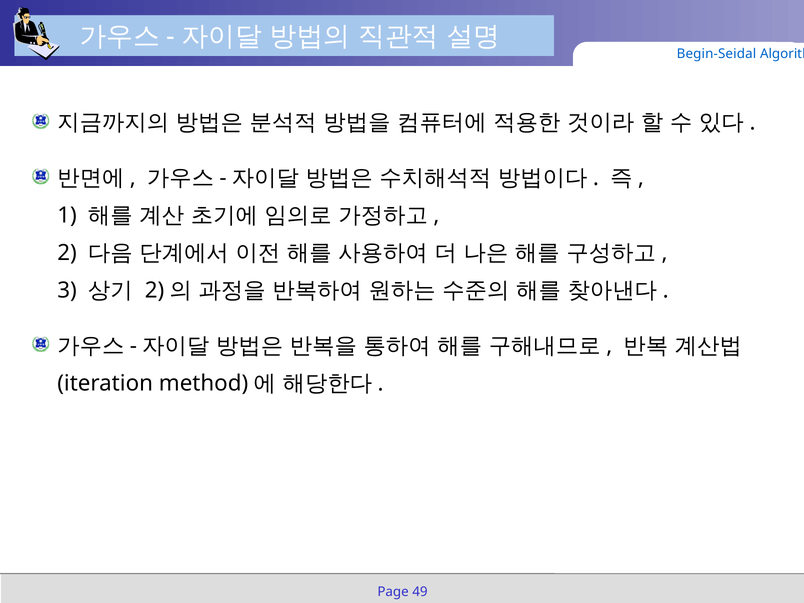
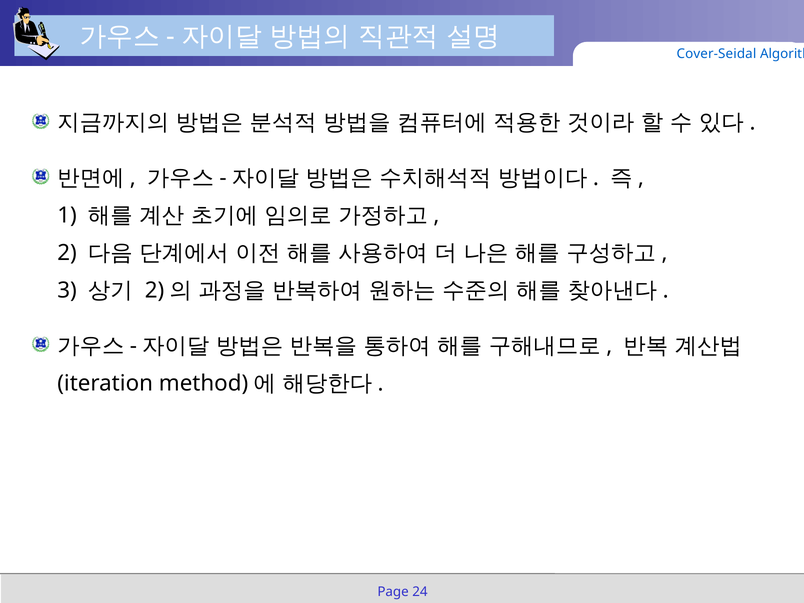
Begin-Seidal: Begin-Seidal -> Cover-Seidal
49: 49 -> 24
